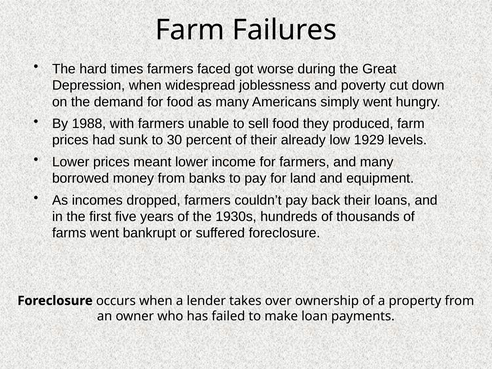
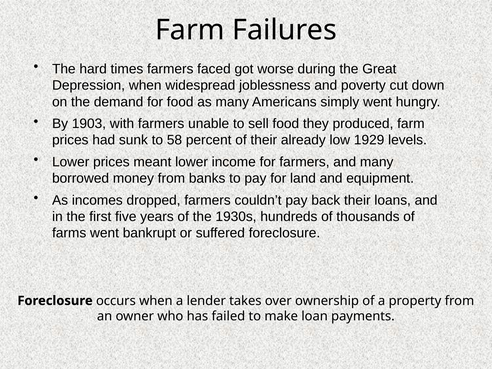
1988: 1988 -> 1903
30: 30 -> 58
